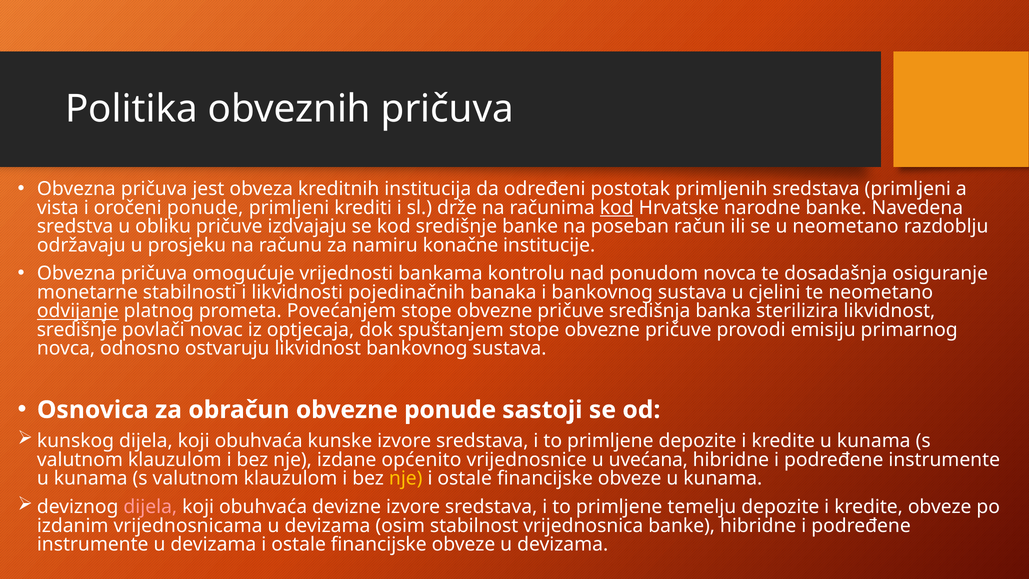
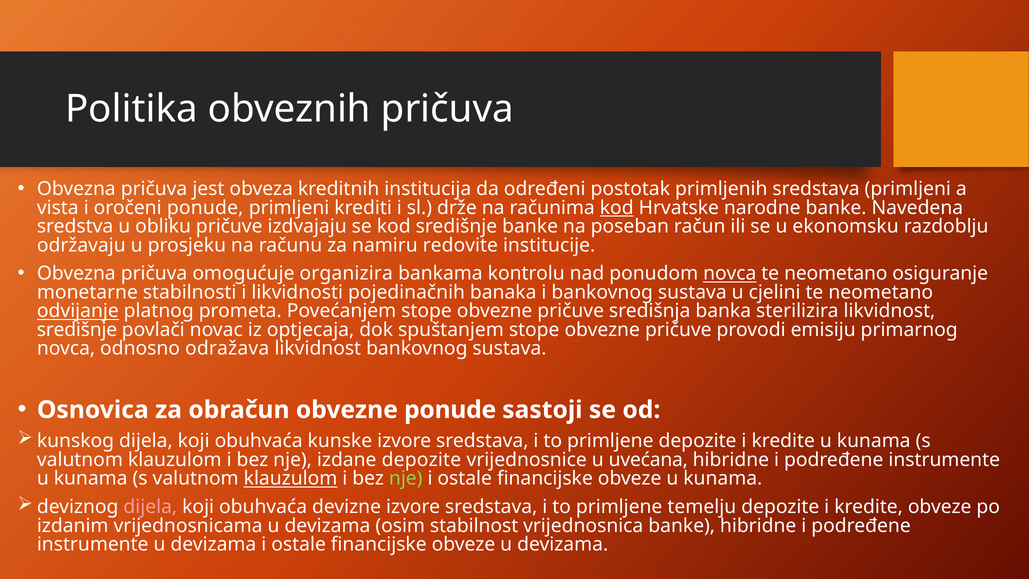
u neometano: neometano -> ekonomsku
konačne: konačne -> redovite
vrijednosti: vrijednosti -> organizira
novca at (730, 274) underline: none -> present
dosadašnja at (836, 274): dosadašnja -> neometano
ostvaruju: ostvaruju -> odražava
izdane općenito: općenito -> depozite
klauzulom at (291, 478) underline: none -> present
nje at (406, 478) colour: yellow -> light green
